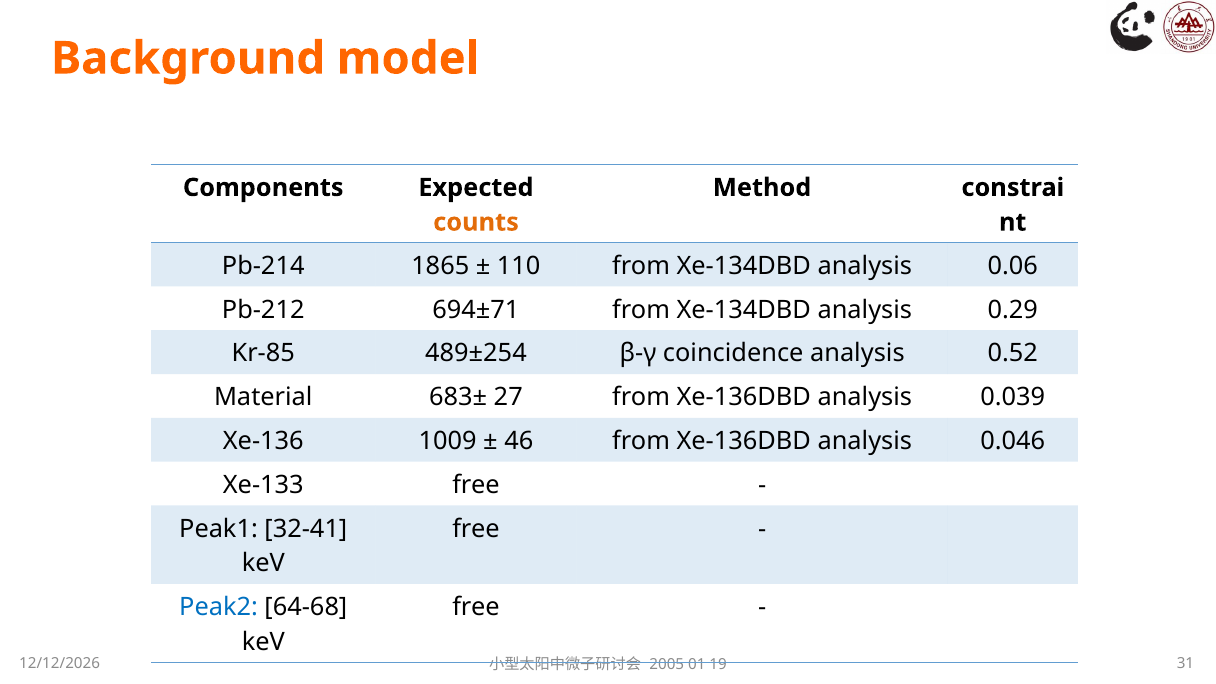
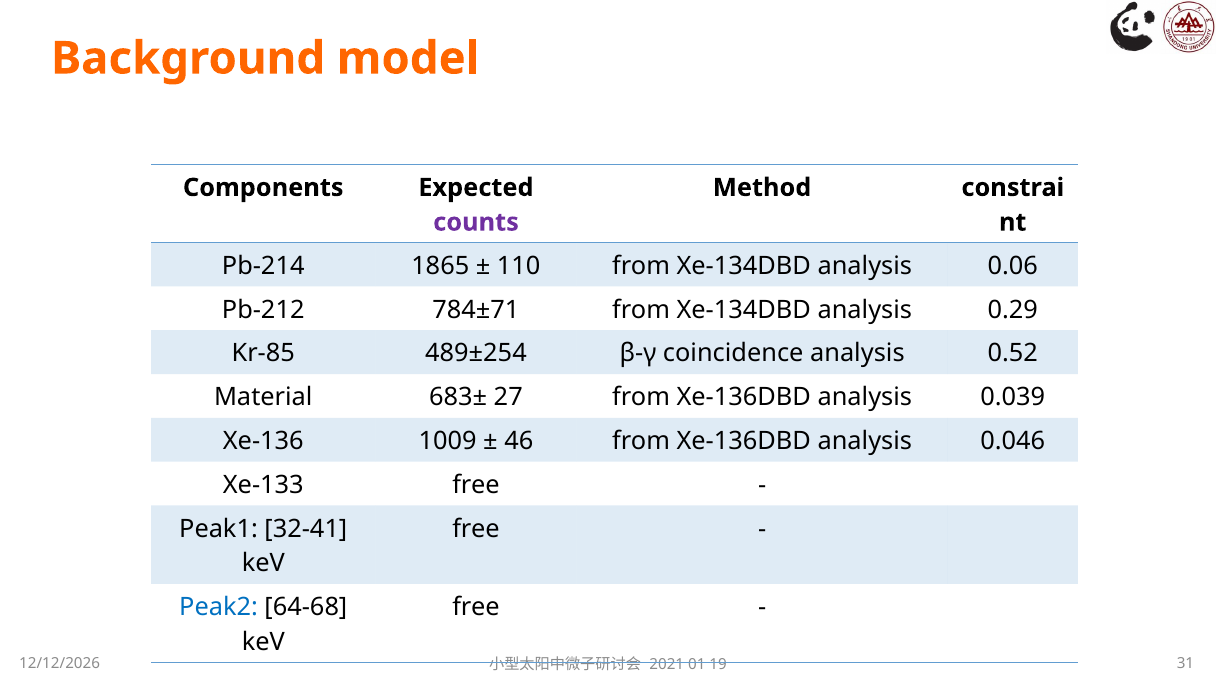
counts colour: orange -> purple
694±71: 694±71 -> 784±71
2005: 2005 -> 2021
